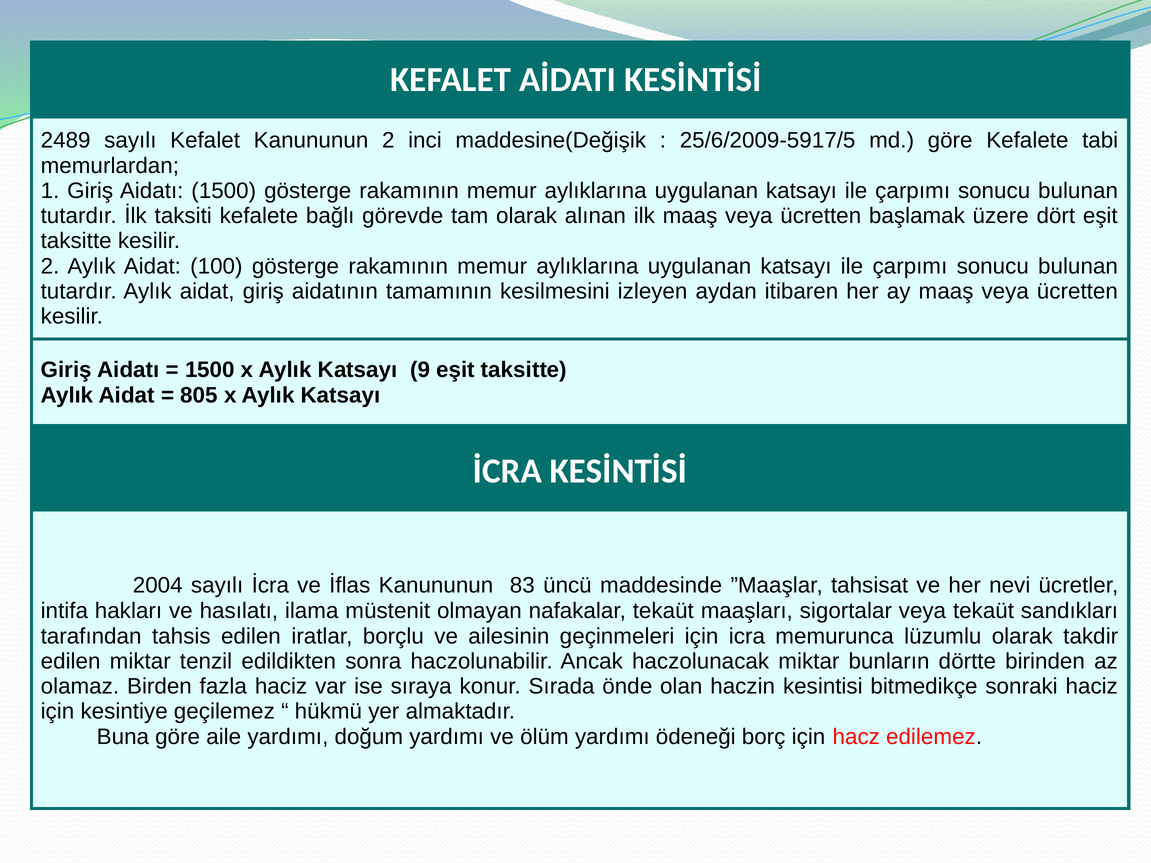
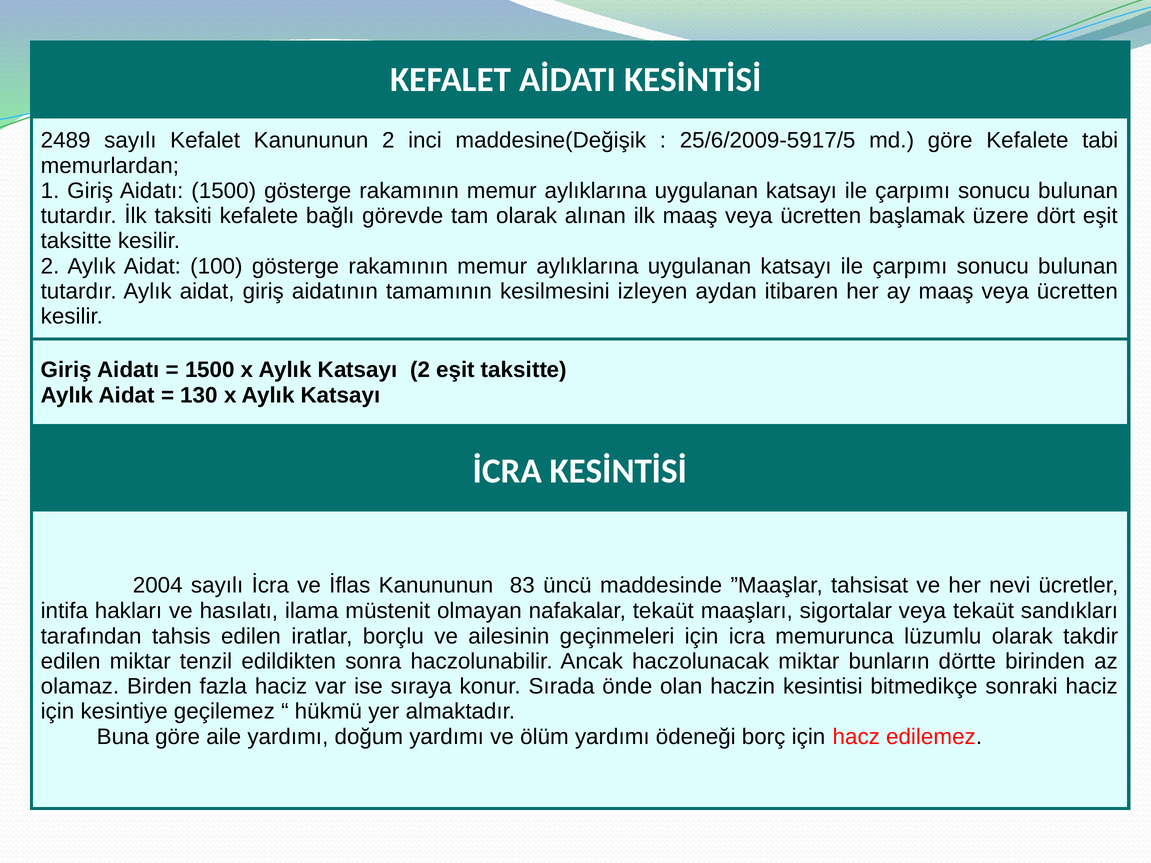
Katsayı 9: 9 -> 2
805: 805 -> 130
